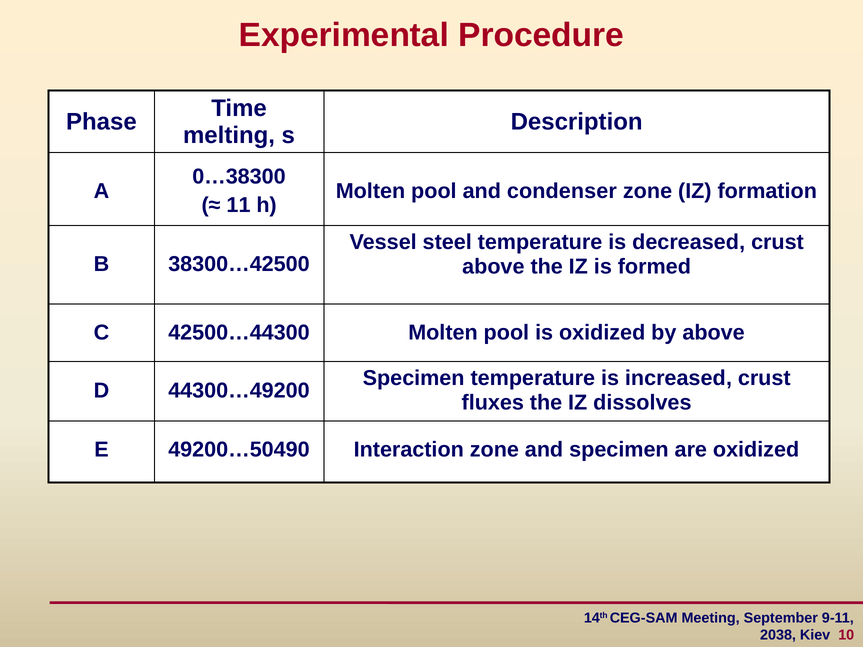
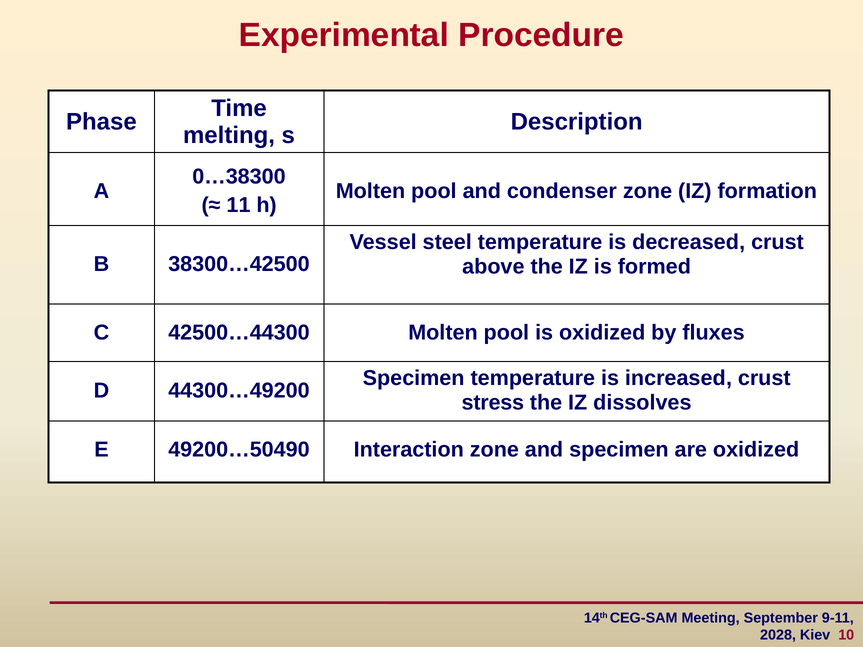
by above: above -> fluxes
fluxes: fluxes -> stress
2038: 2038 -> 2028
